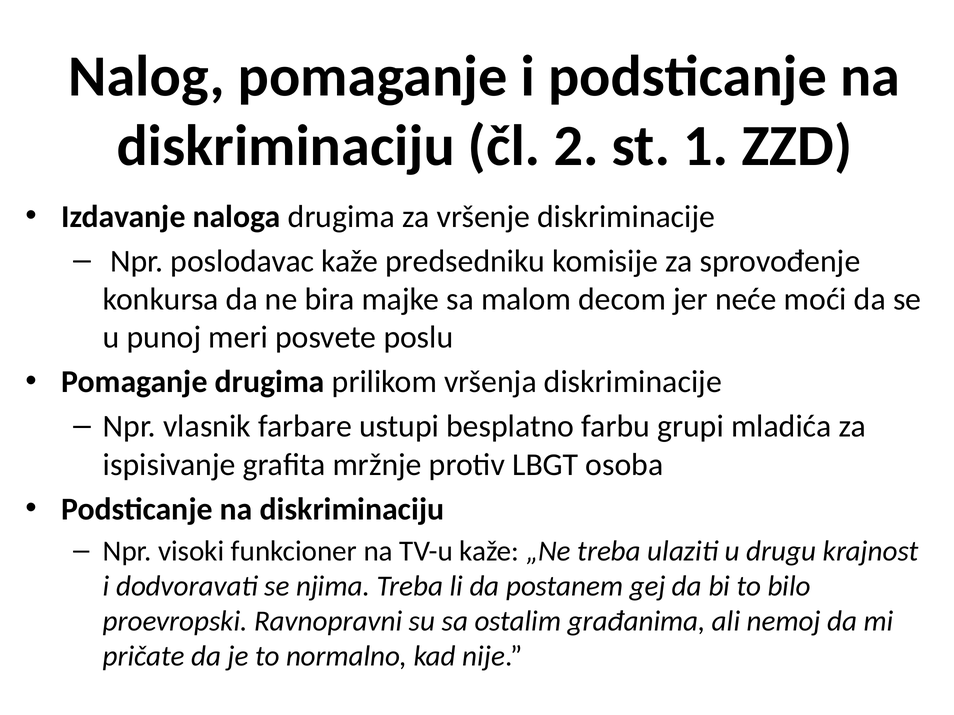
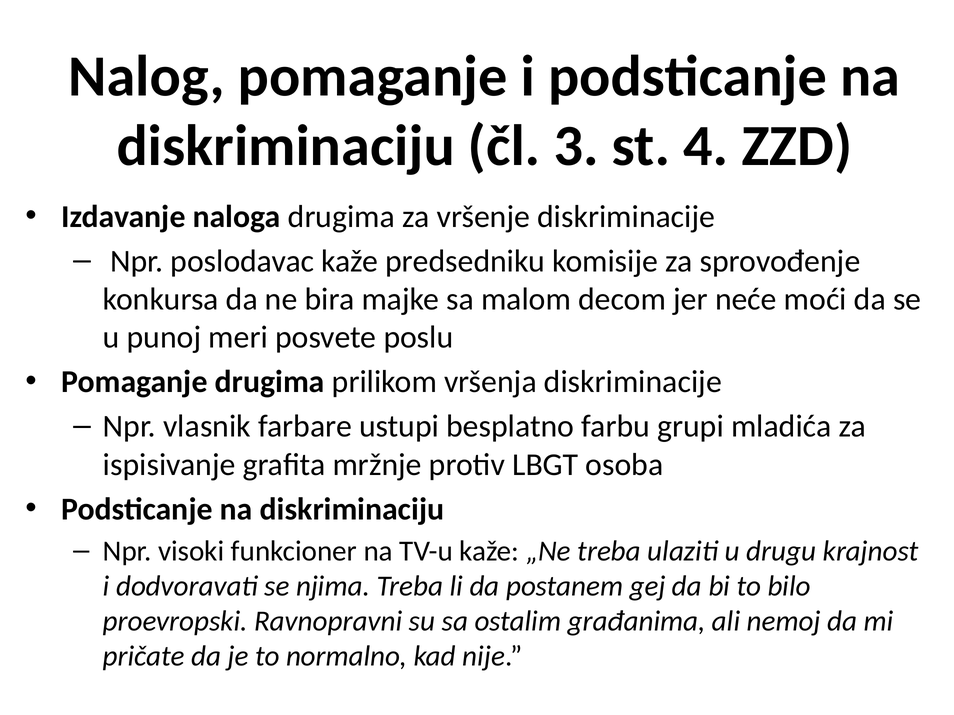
2: 2 -> 3
1: 1 -> 4
